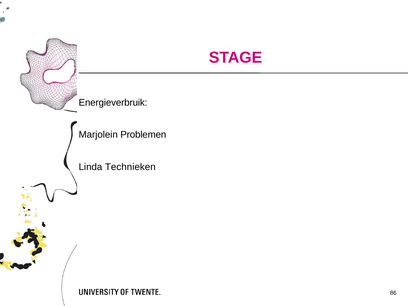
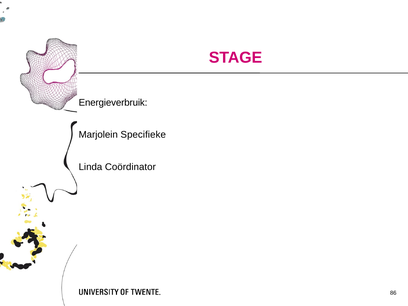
Problemen: Problemen -> Specifieke
Technieken: Technieken -> Coördinator
